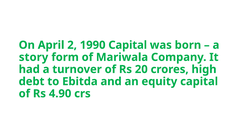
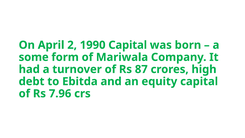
story: story -> some
20: 20 -> 87
4.90: 4.90 -> 7.96
